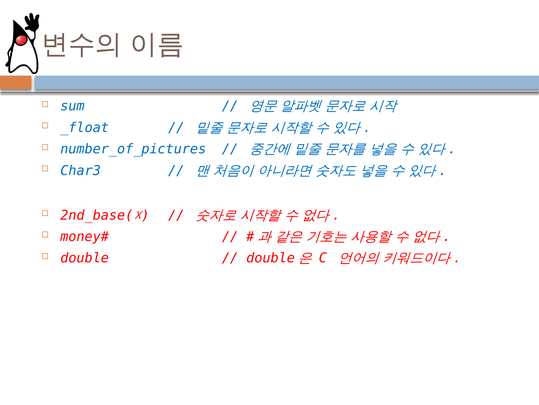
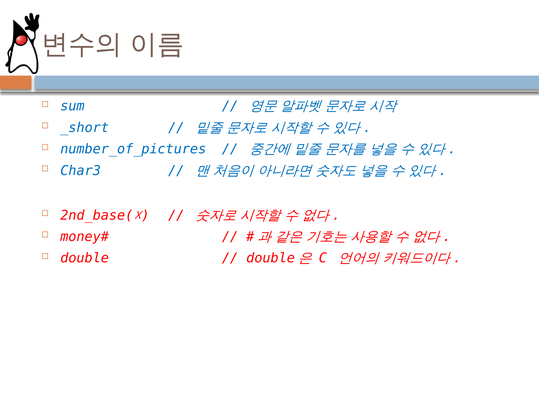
_float: _float -> _short
